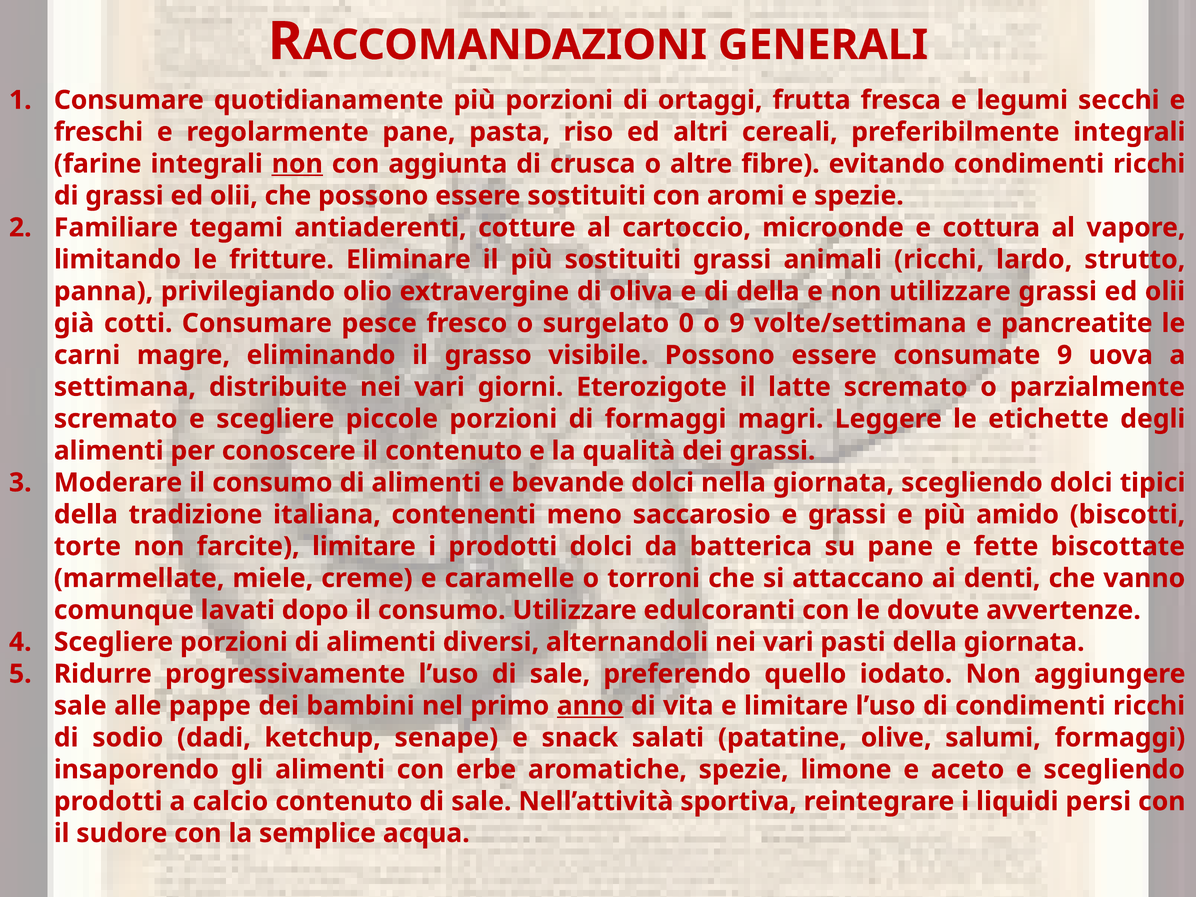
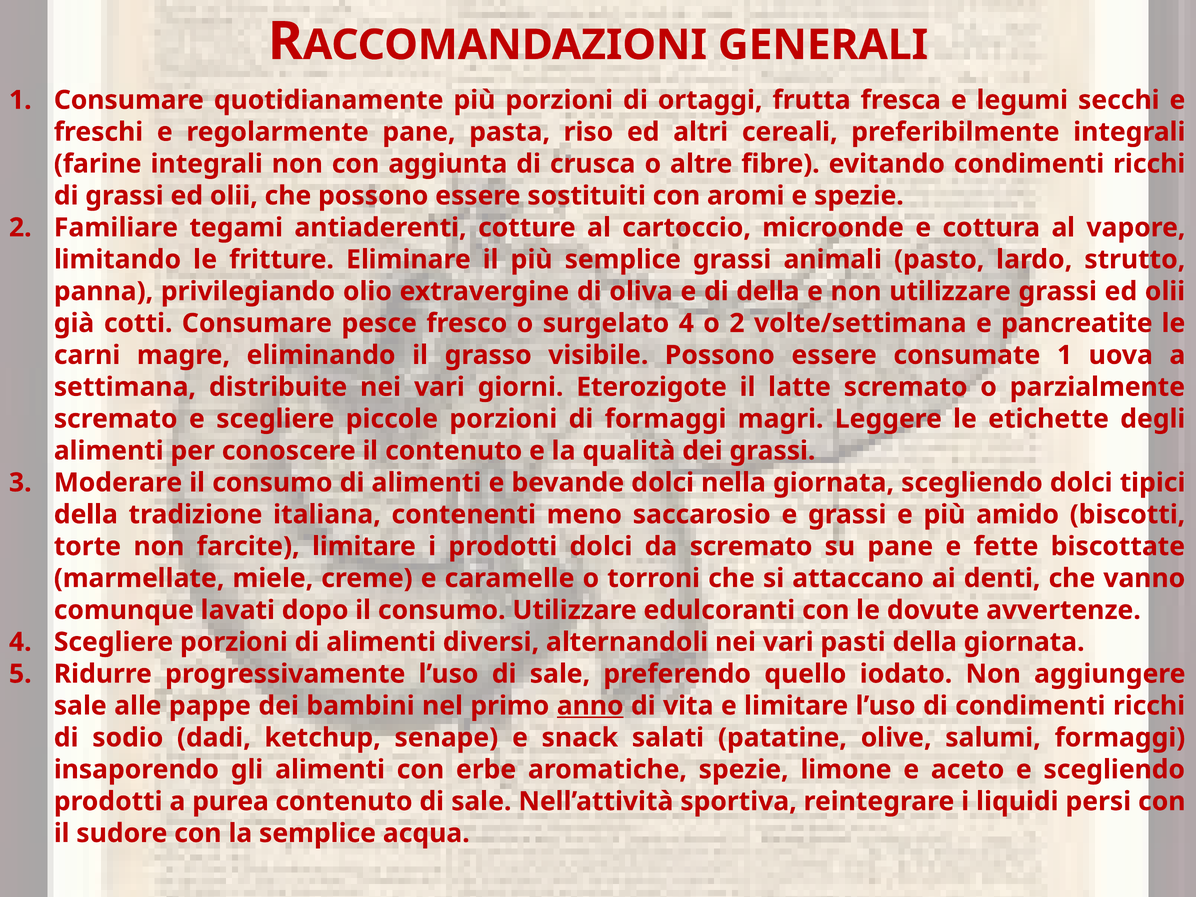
non at (297, 164) underline: present -> none
più sostituiti: sostituiti -> semplice
animali ricchi: ricchi -> pasto
surgelato 0: 0 -> 4
o 9: 9 -> 2
consumate 9: 9 -> 1
da batterica: batterica -> scremato
calcio: calcio -> purea
